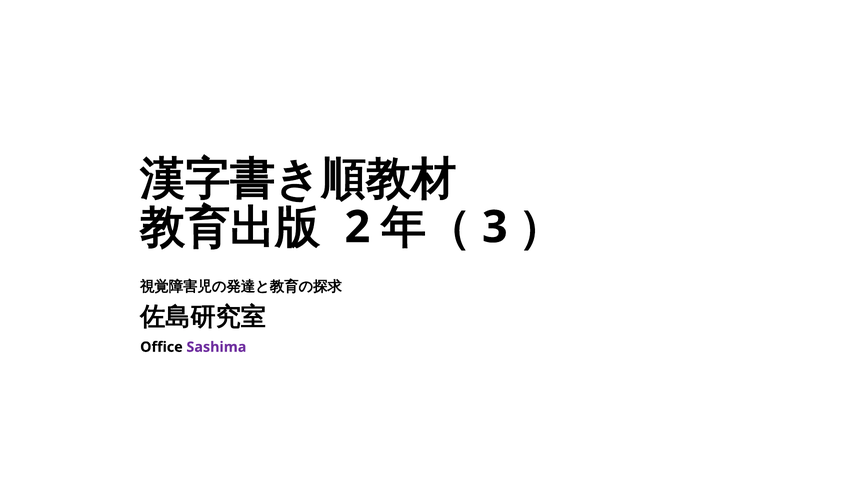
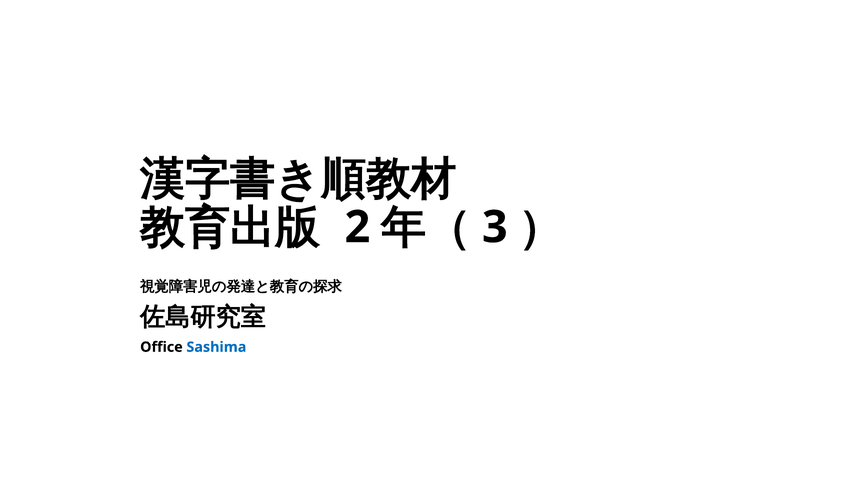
Sashima colour: purple -> blue
